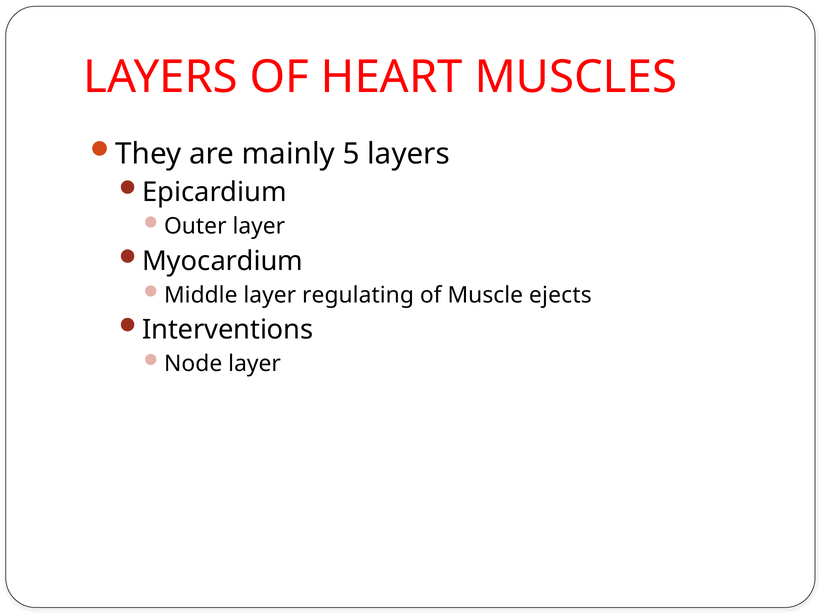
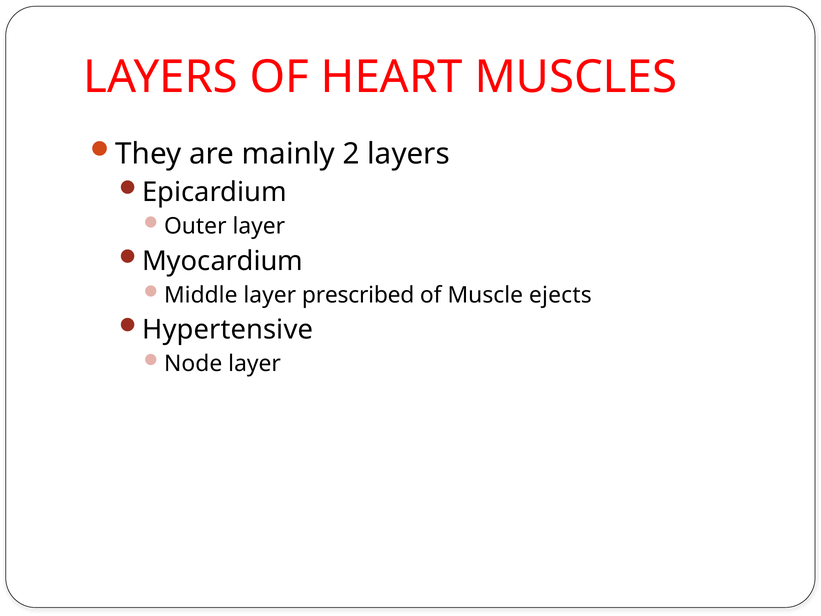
5: 5 -> 2
regulating: regulating -> prescribed
Interventions: Interventions -> Hypertensive
